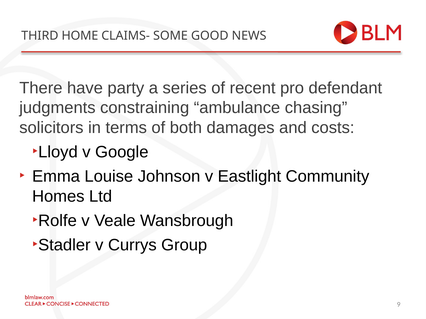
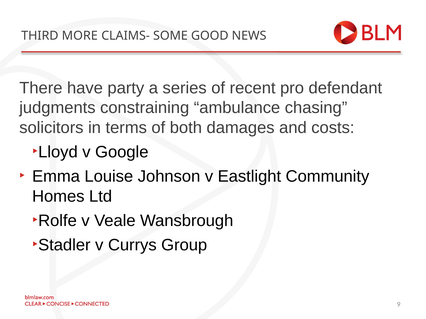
HOME: HOME -> MORE
